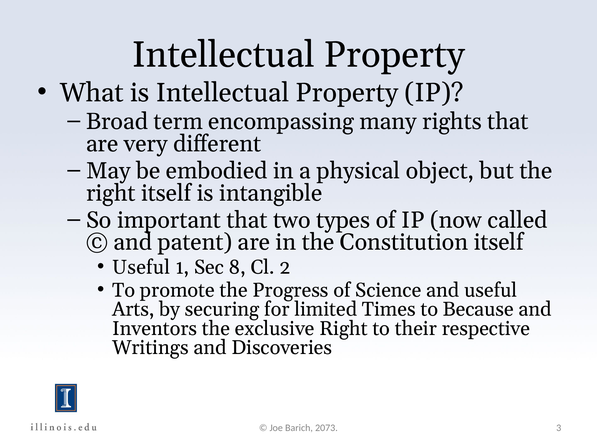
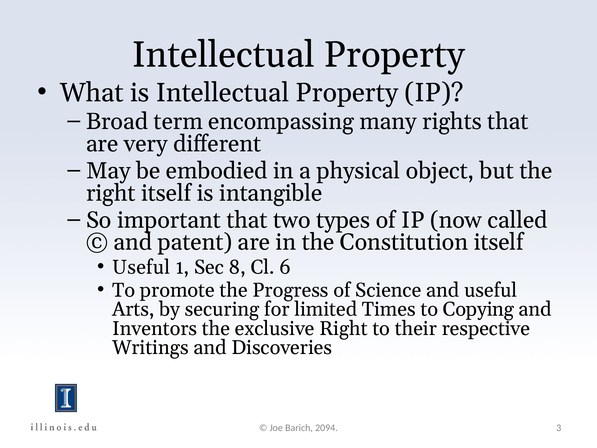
2: 2 -> 6
Because: Because -> Copying
2073: 2073 -> 2094
